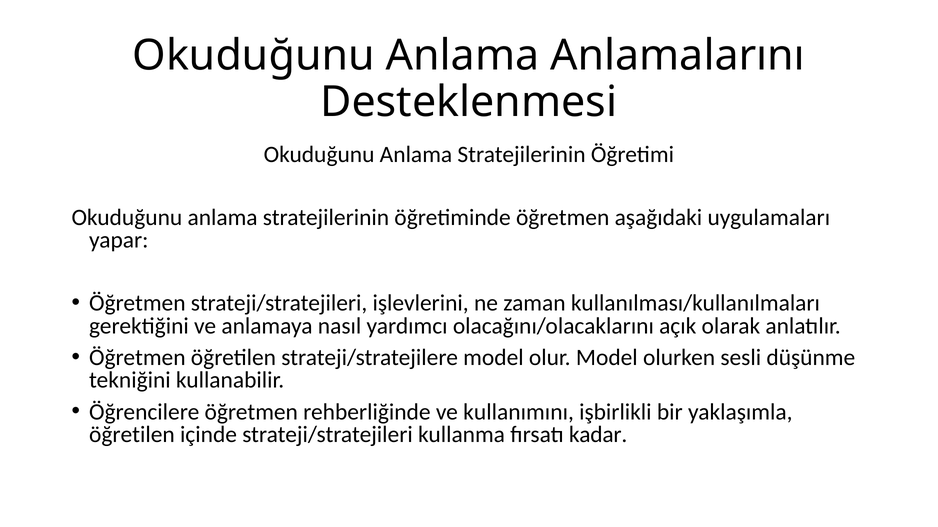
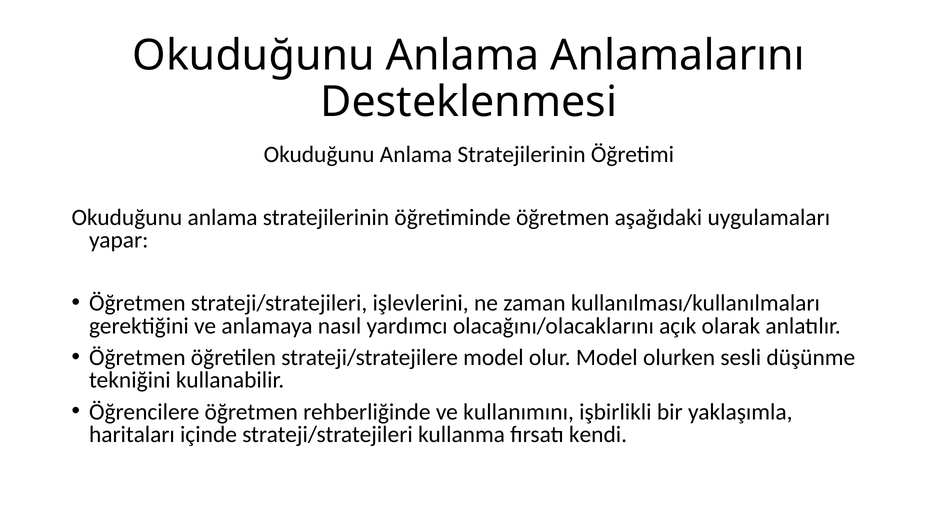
öğretilen at (132, 435): öğretilen -> haritaları
kadar: kadar -> kendi
